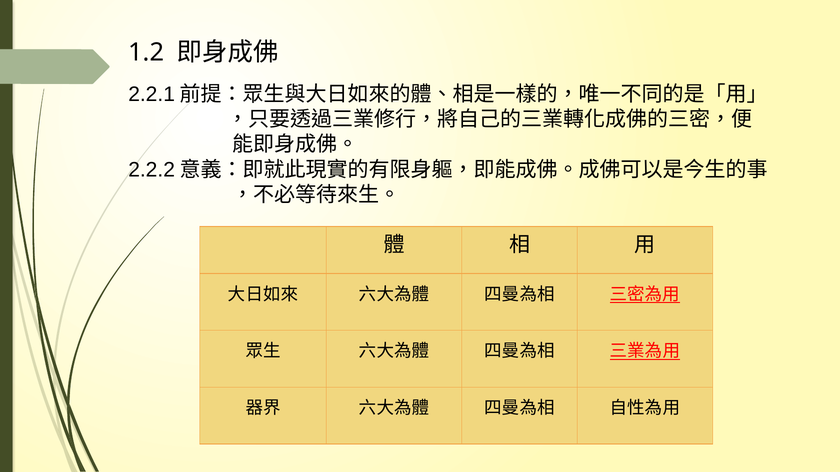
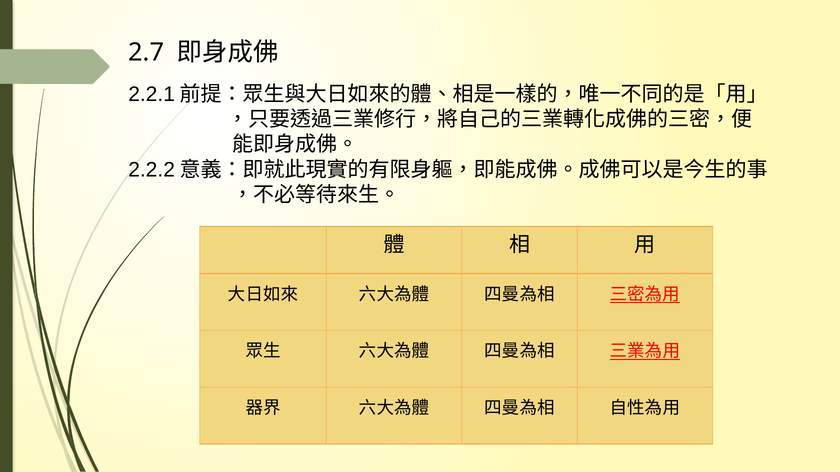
1.2: 1.2 -> 2.7
